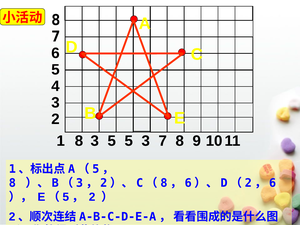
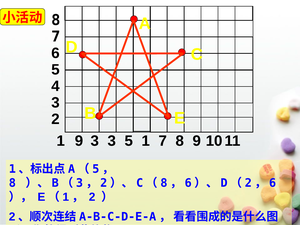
1 8: 8 -> 9
3 5: 5 -> 3
5 3: 3 -> 1
5 at (66, 197): 5 -> 1
